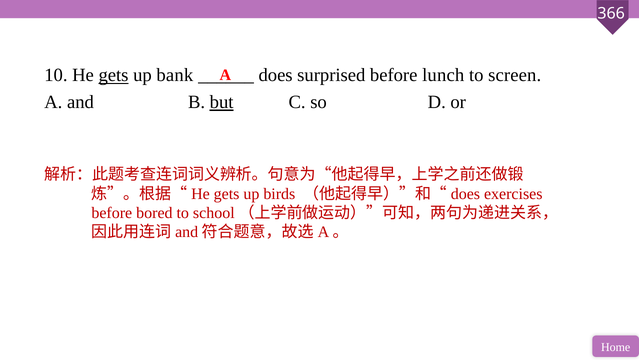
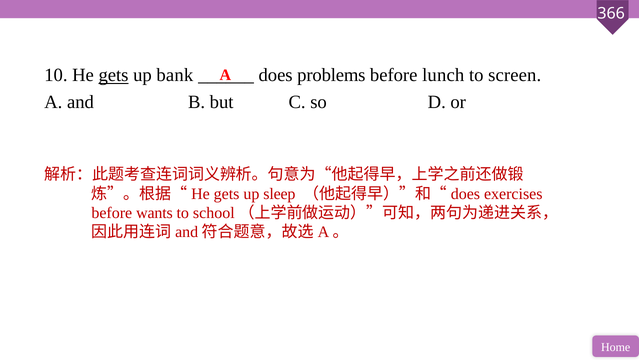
surprised: surprised -> problems
but underline: present -> none
birds: birds -> sleep
bored: bored -> wants
